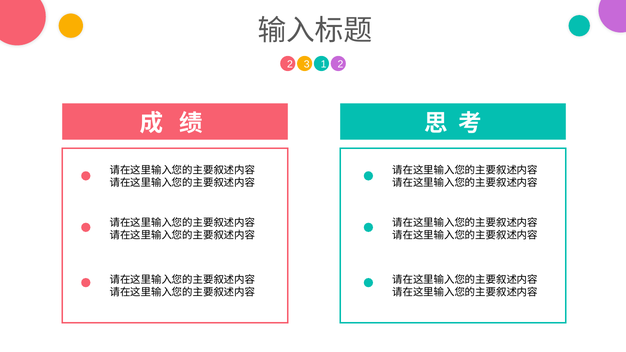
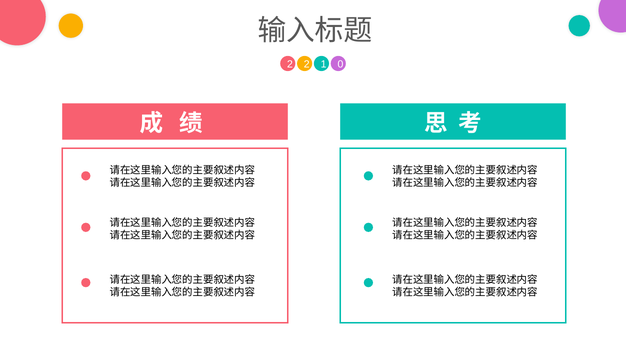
2 3: 3 -> 2
1 2: 2 -> 0
